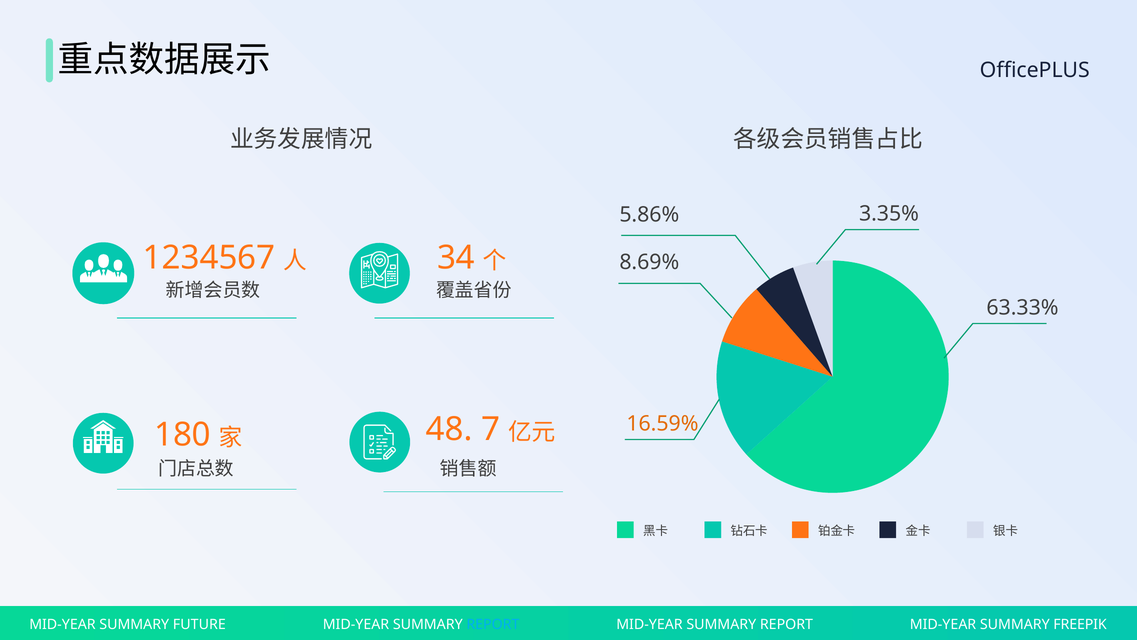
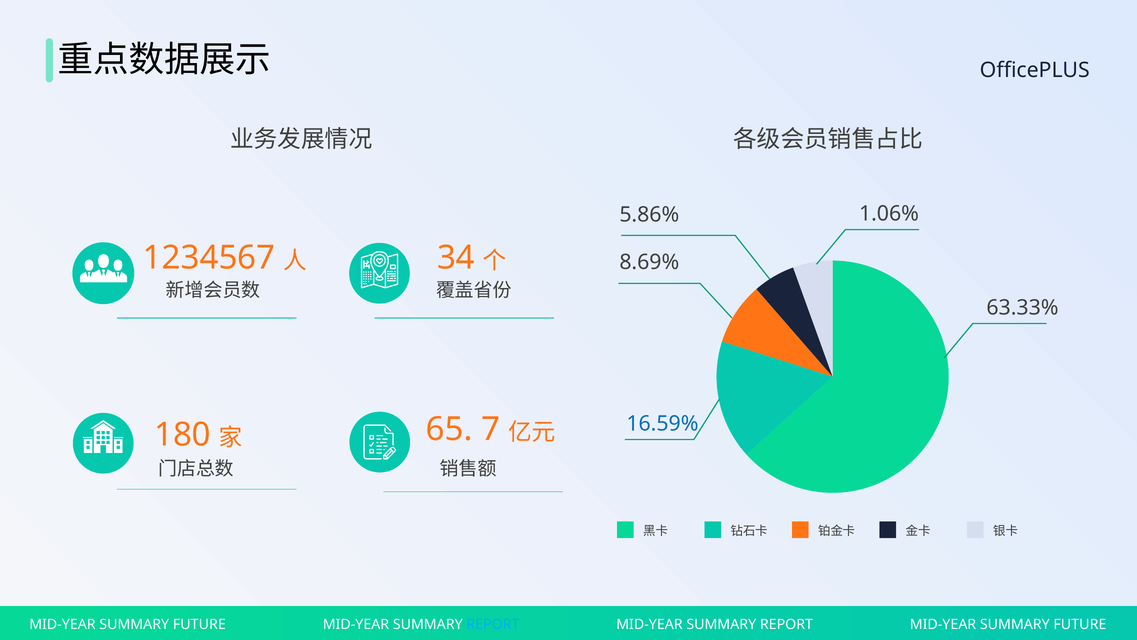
3.35%: 3.35% -> 1.06%
16.59% colour: orange -> blue
48: 48 -> 65
REPORT MID-YEAR SUMMARY FREEPIK: FREEPIK -> FUTURE
